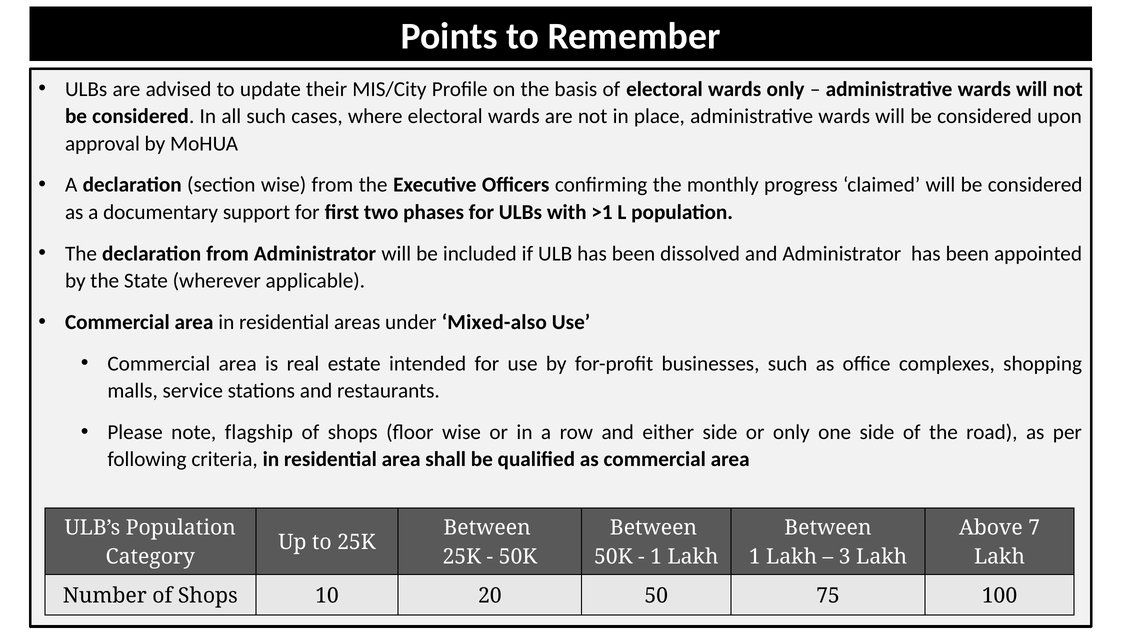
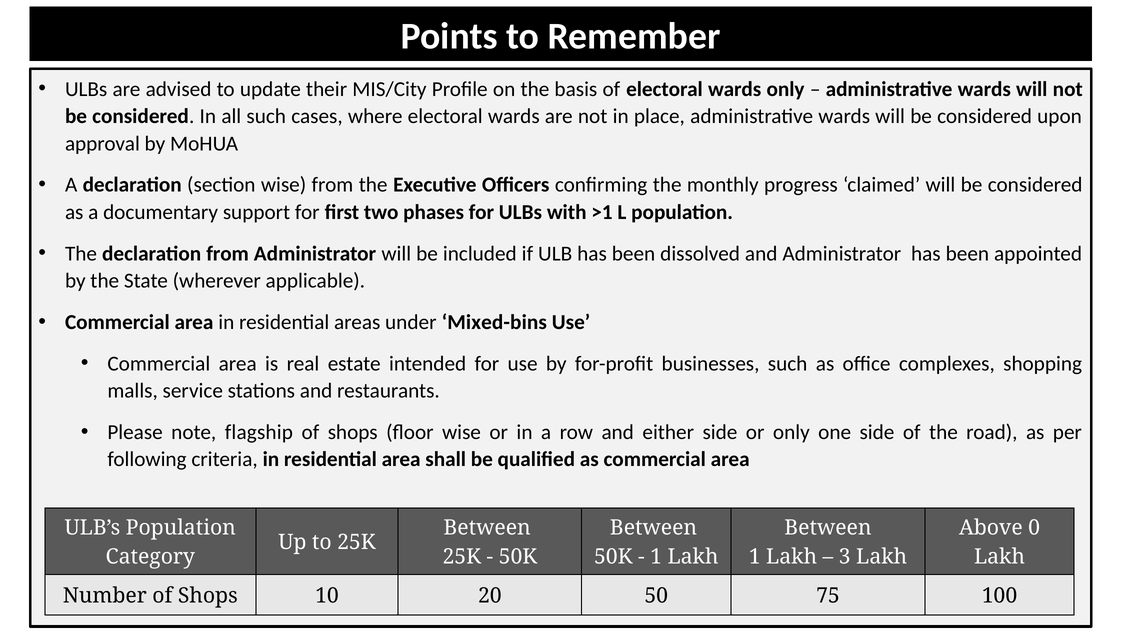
Mixed-also: Mixed-also -> Mixed-bins
7: 7 -> 0
